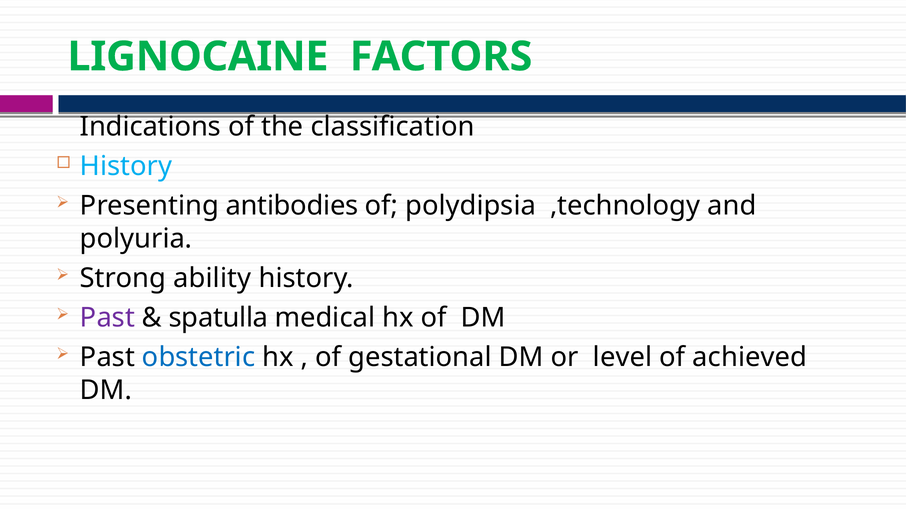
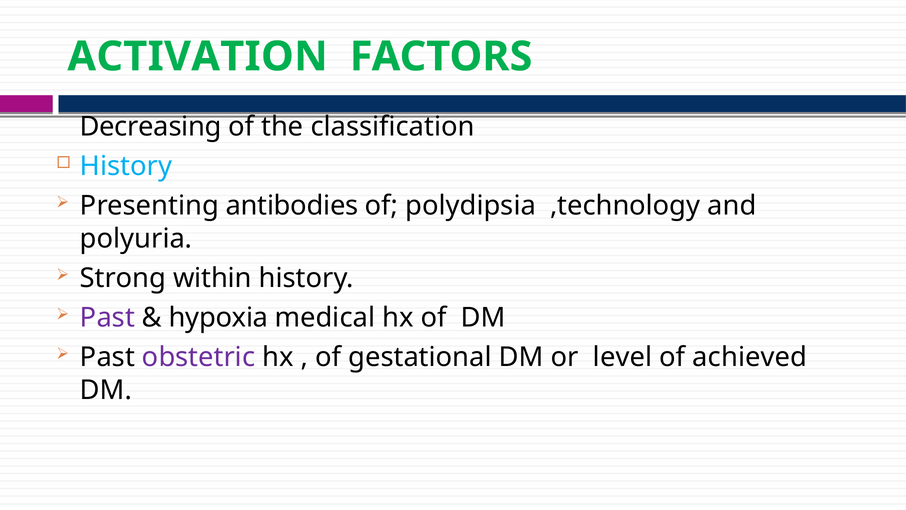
LIGNOCAINE: LIGNOCAINE -> ACTIVATION
Indications: Indications -> Decreasing
ability: ability -> within
spatulla: spatulla -> hypoxia
obstetric colour: blue -> purple
